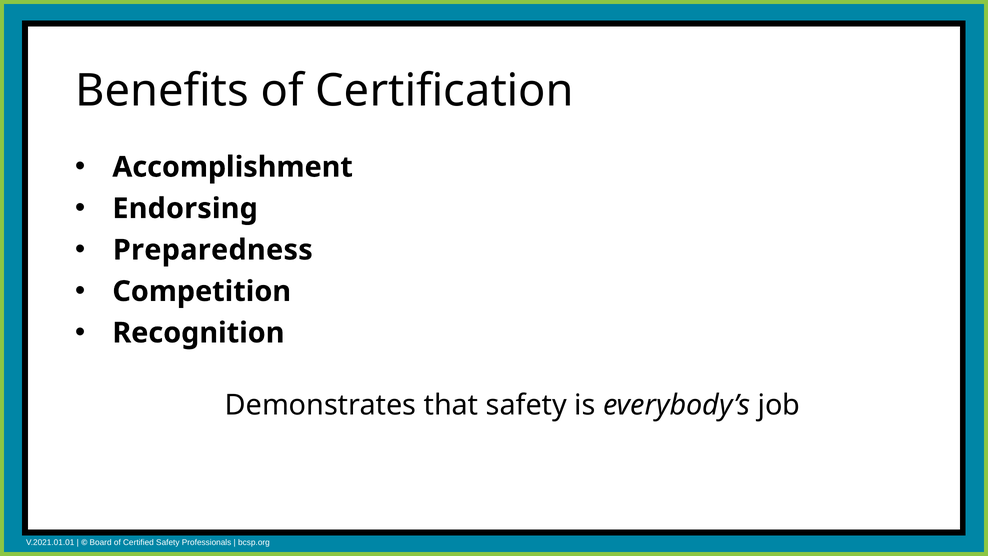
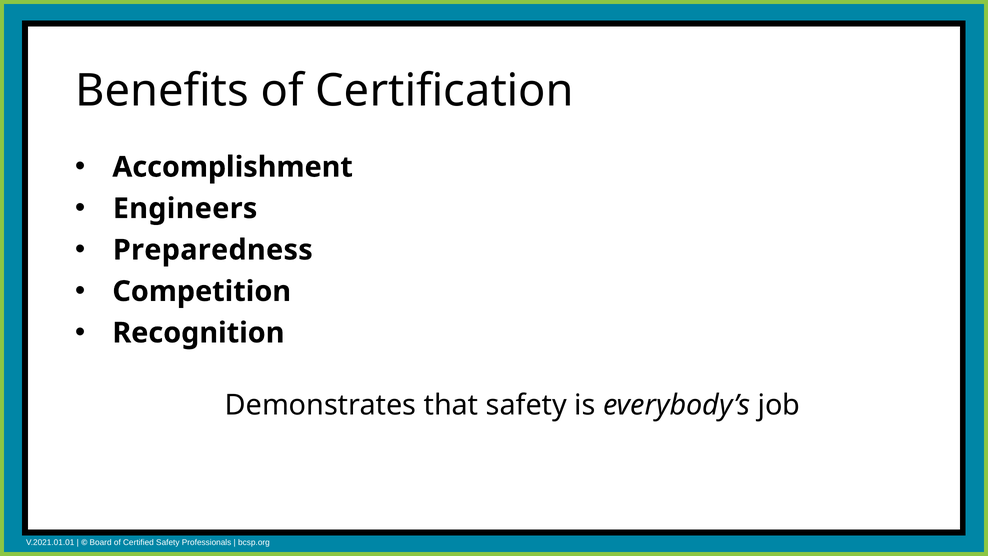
Endorsing: Endorsing -> Engineers
